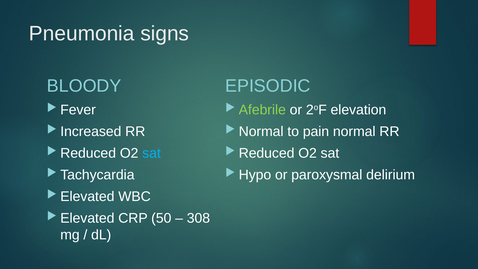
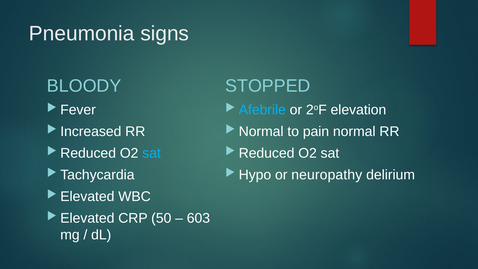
EPISODIC: EPISODIC -> STOPPED
Afebrile colour: light green -> light blue
paroxysmal: paroxysmal -> neuropathy
308: 308 -> 603
